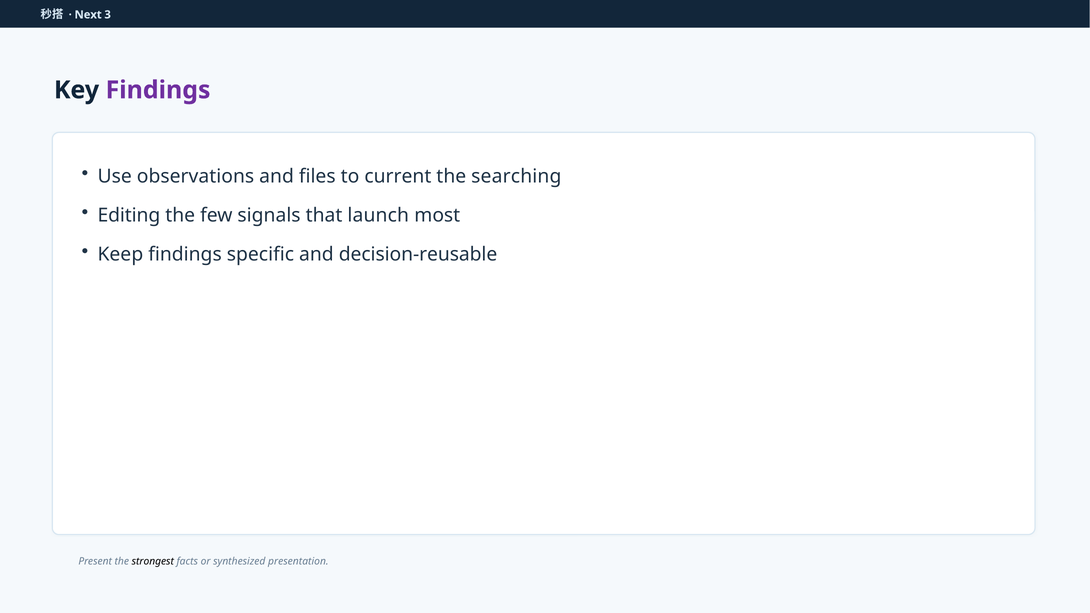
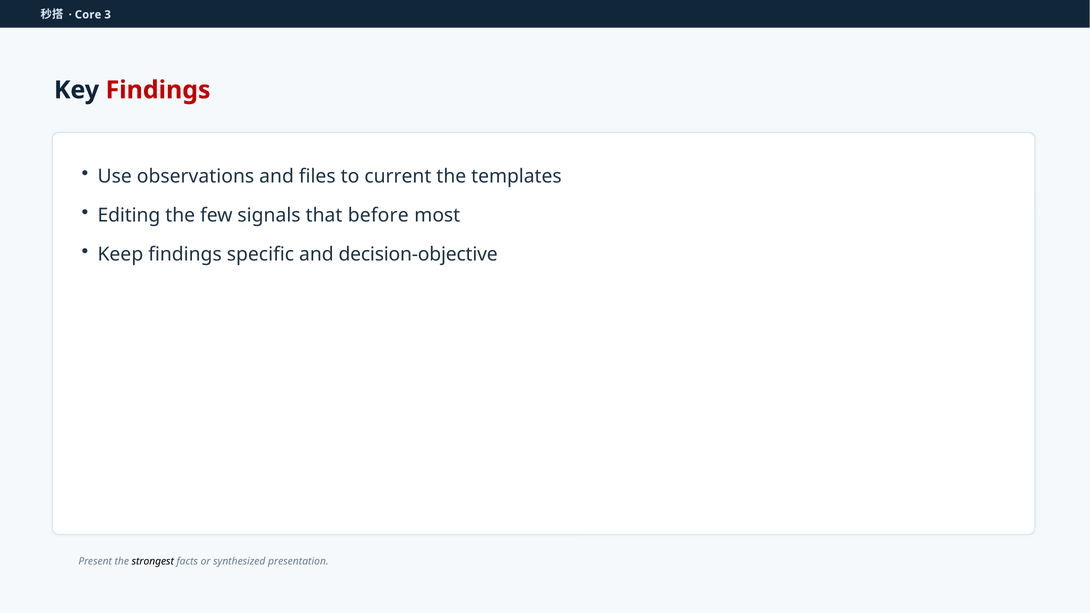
Next: Next -> Core
Findings at (158, 90) colour: purple -> red
searching: searching -> templates
launch: launch -> before
decision-reusable: decision-reusable -> decision-objective
